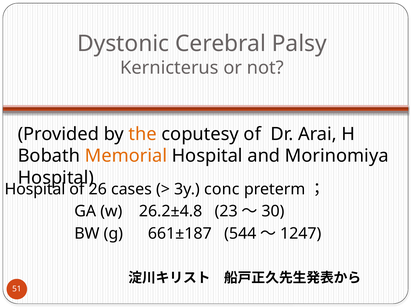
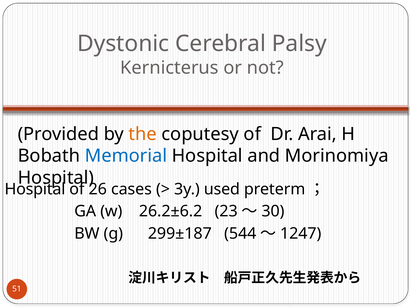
Memorial colour: orange -> blue
conc: conc -> used
26.2±4.8: 26.2±4.8 -> 26.2±6.2
661±187: 661±187 -> 299±187
